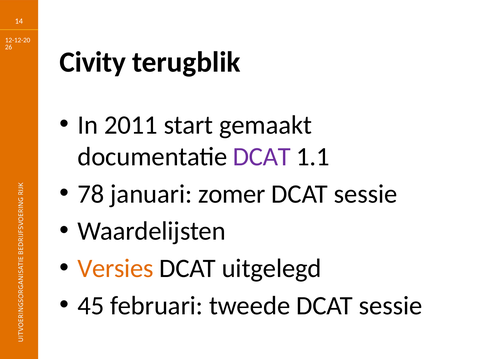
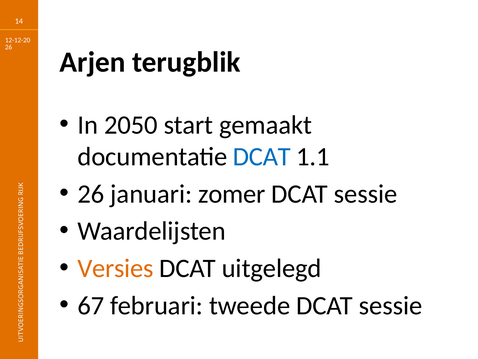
Civity: Civity -> Arjen
2011: 2011 -> 2050
DCAT at (262, 157) colour: purple -> blue
78 at (91, 194): 78 -> 26
45: 45 -> 67
